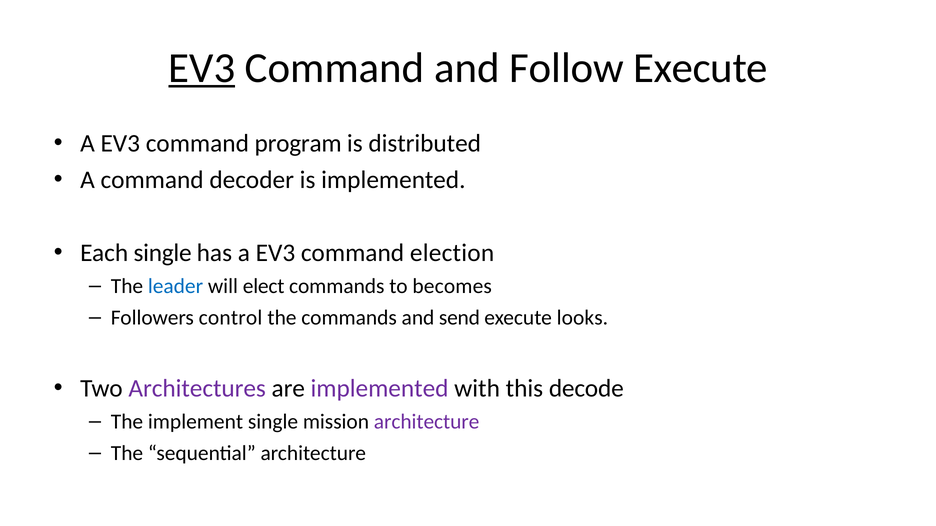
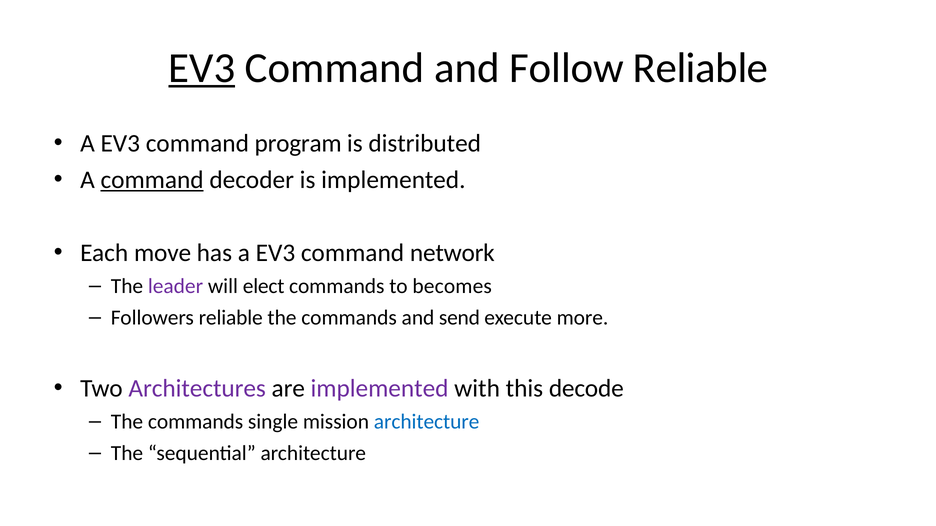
Follow Execute: Execute -> Reliable
command at (152, 180) underline: none -> present
Each single: single -> move
election: election -> network
leader colour: blue -> purple
Followers control: control -> reliable
looks: looks -> more
implement at (196, 422): implement -> commands
architecture at (427, 422) colour: purple -> blue
